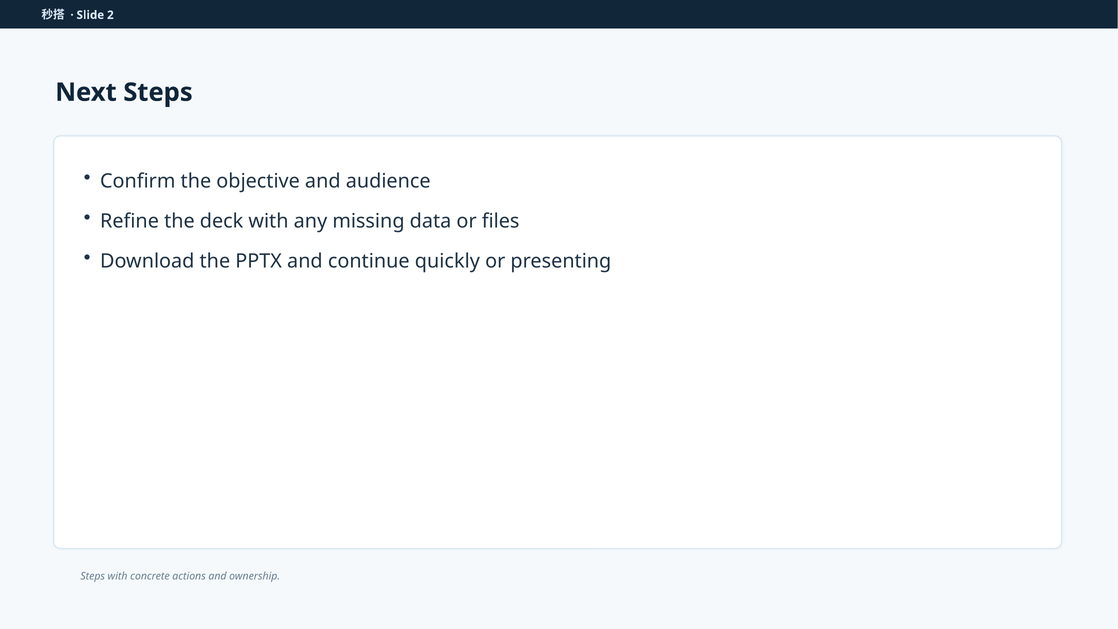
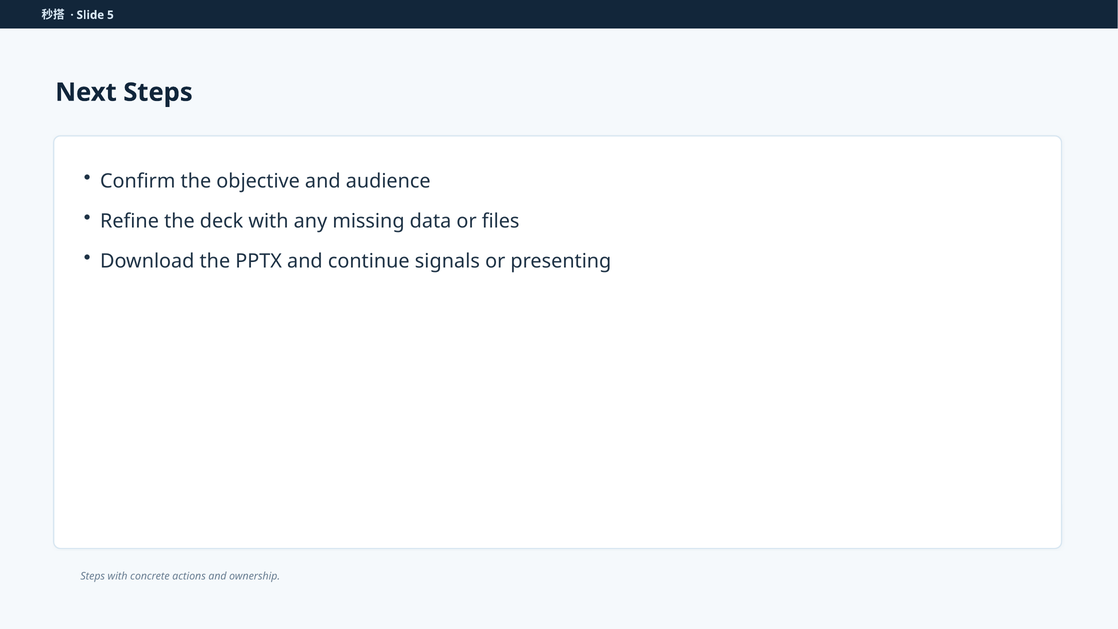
2: 2 -> 5
quickly: quickly -> signals
